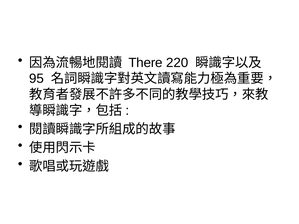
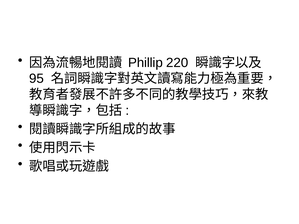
There: There -> Phillip
